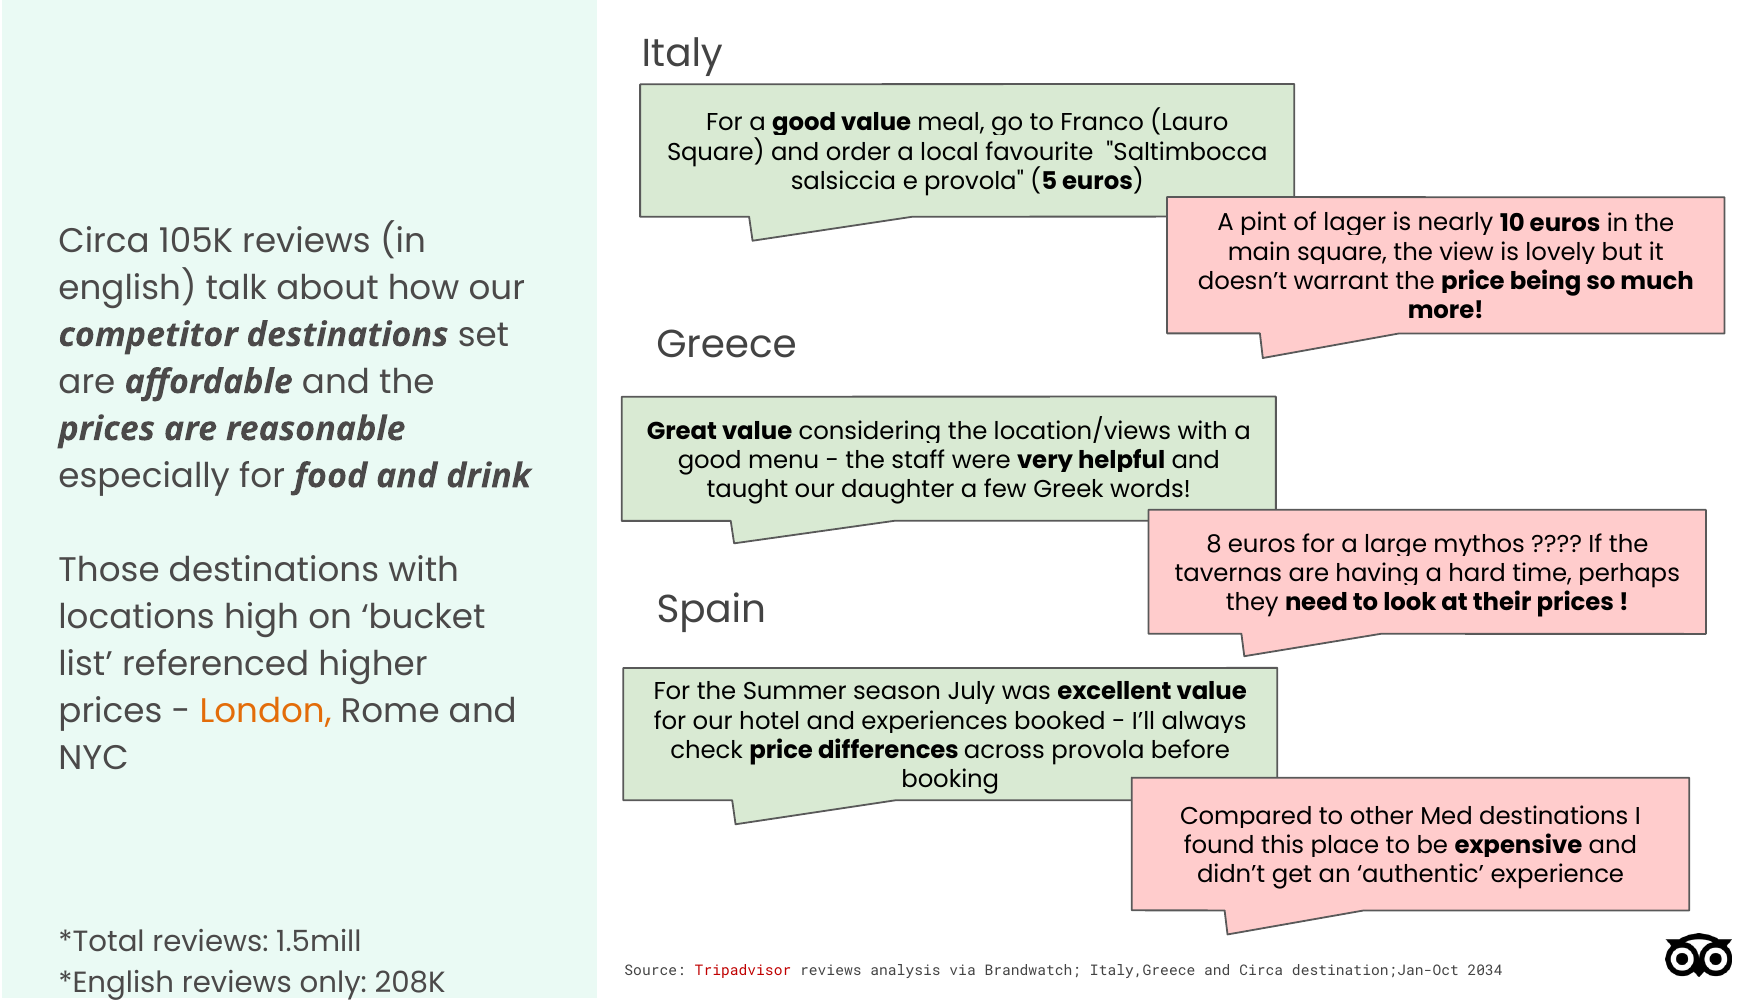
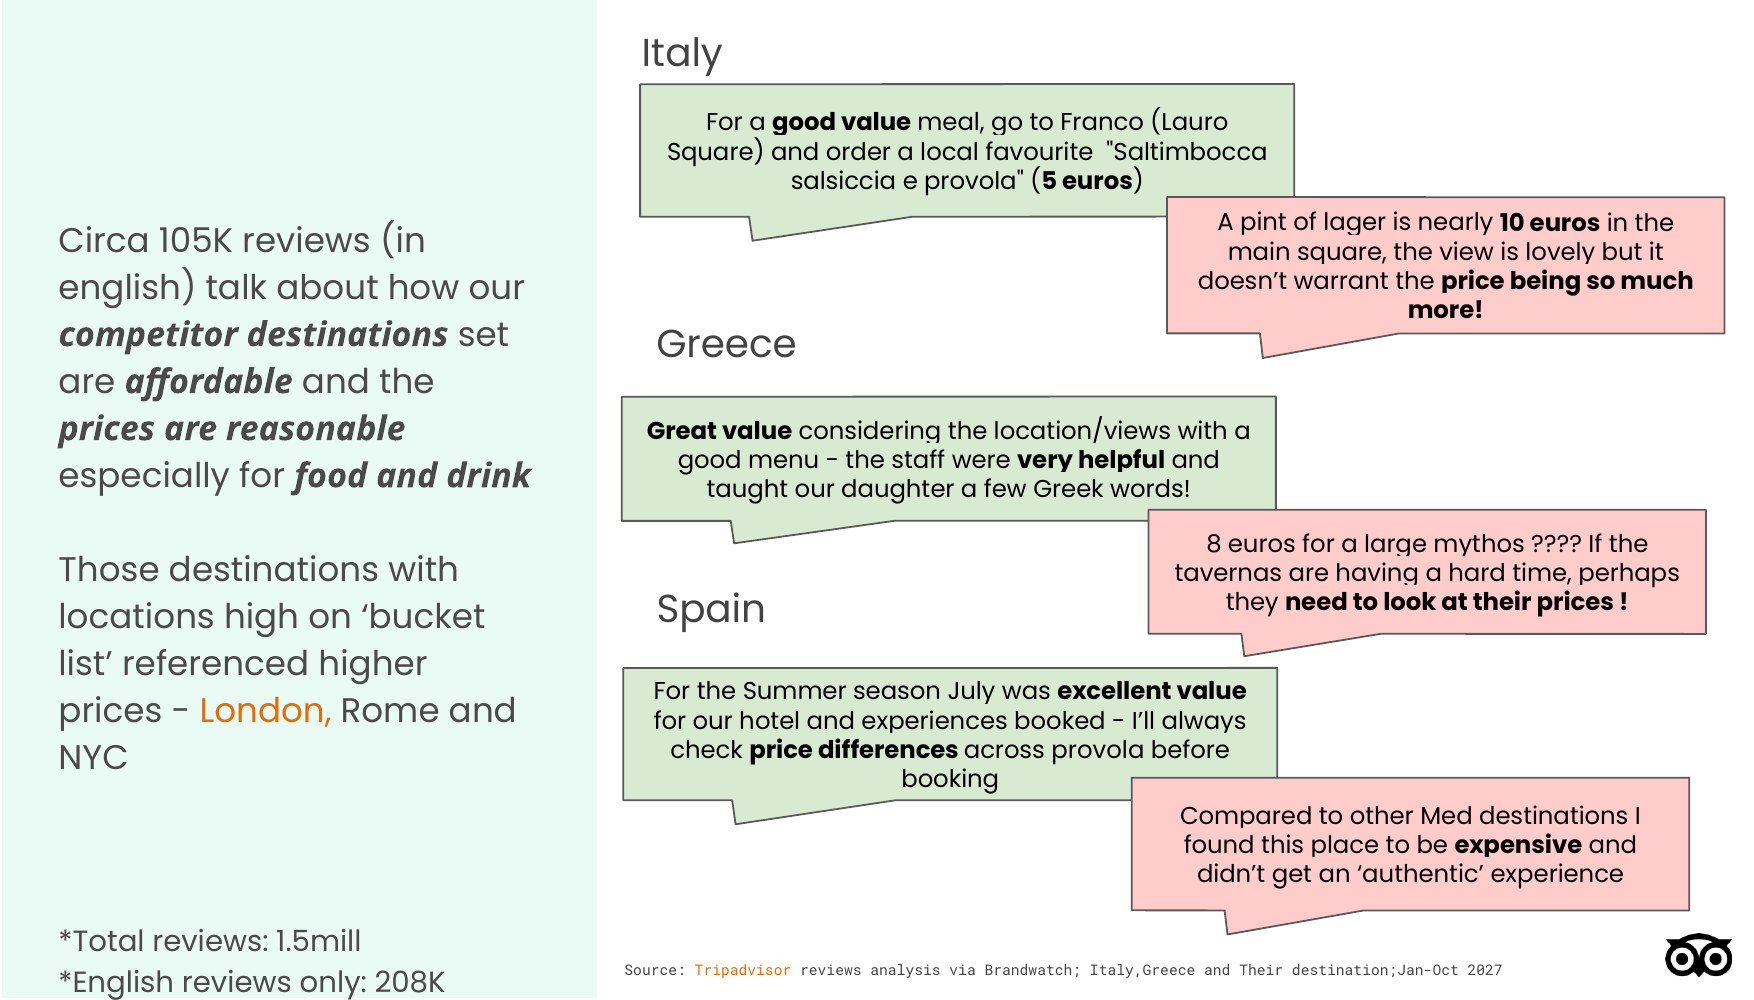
Tripadvisor at (743, 970) colour: red -> orange
and Circa: Circa -> Their
2034: 2034 -> 2027
